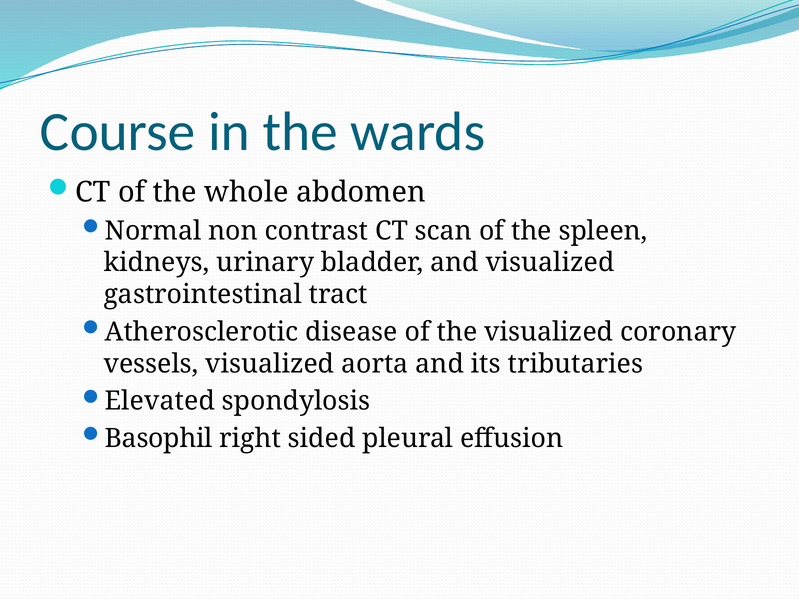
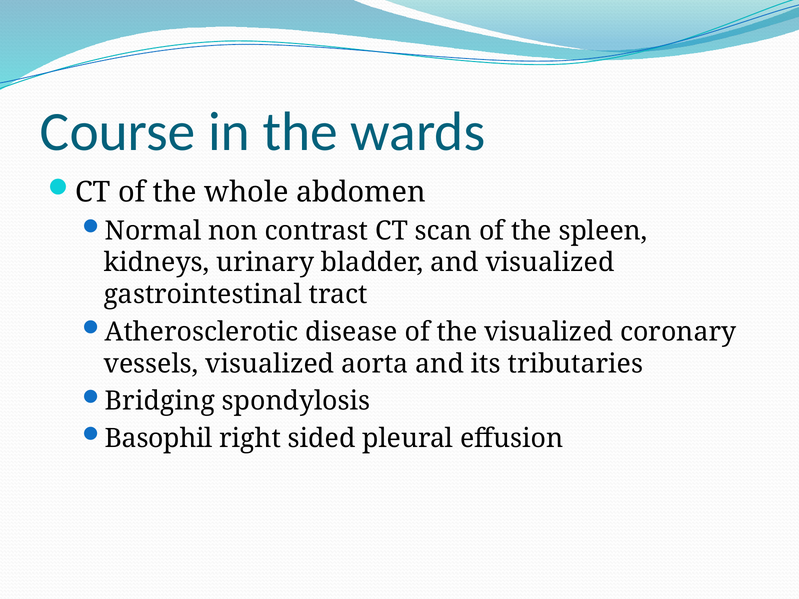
Elevated: Elevated -> Bridging
